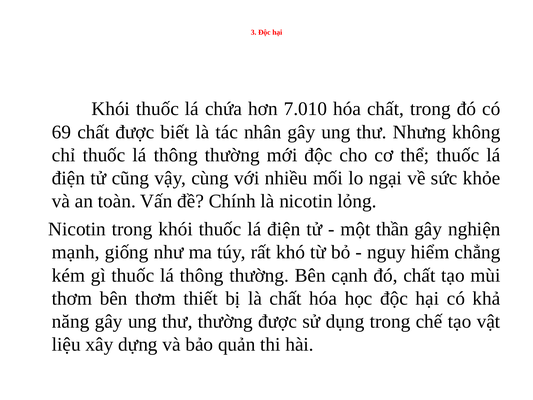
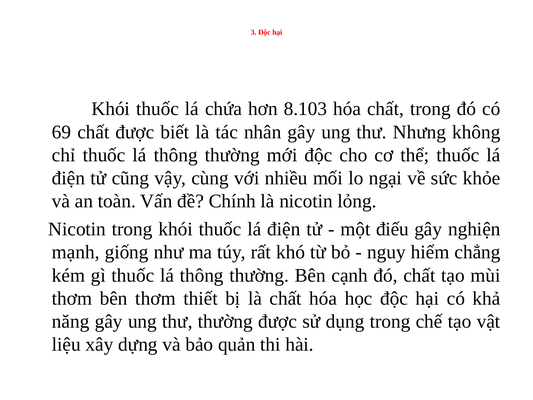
7.010: 7.010 -> 8.103
thần: thần -> điếu
